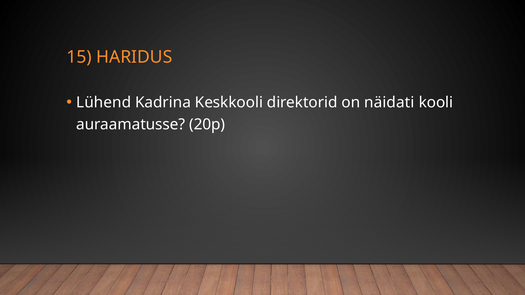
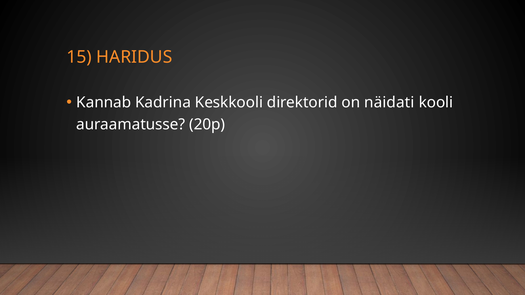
Lühend: Lühend -> Kannab
